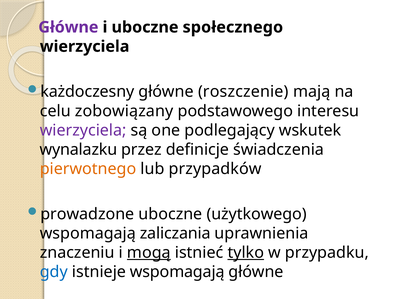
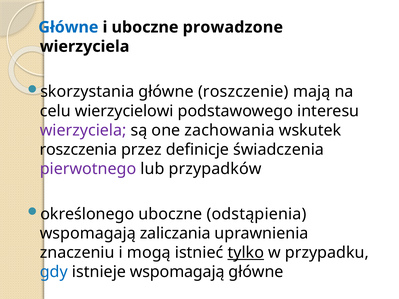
Główne at (68, 27) colour: purple -> blue
społecznego: społecznego -> prowadzone
każdoczesny: każdoczesny -> skorzystania
zobowiązany: zobowiązany -> wierzycielowi
podlegający: podlegający -> zachowania
wynalazku: wynalazku -> roszczenia
pierwotnego colour: orange -> purple
prowadzone: prowadzone -> określonego
użytkowego: użytkowego -> odstąpienia
mogą underline: present -> none
